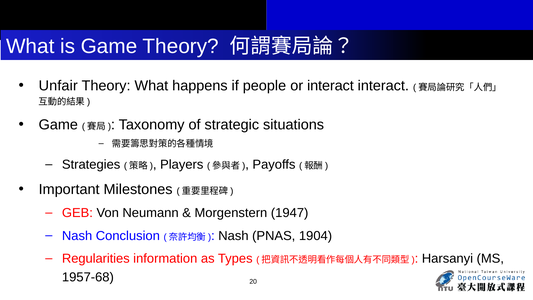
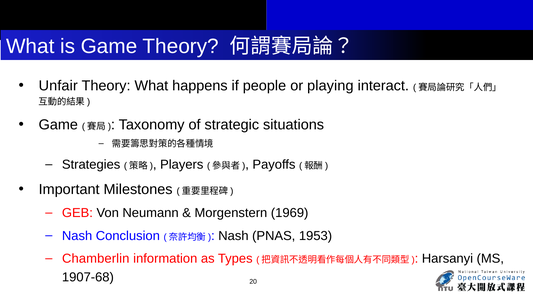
or interact: interact -> playing
1947: 1947 -> 1969
1904: 1904 -> 1953
Regularities: Regularities -> Chamberlin
1957-68: 1957-68 -> 1907-68
